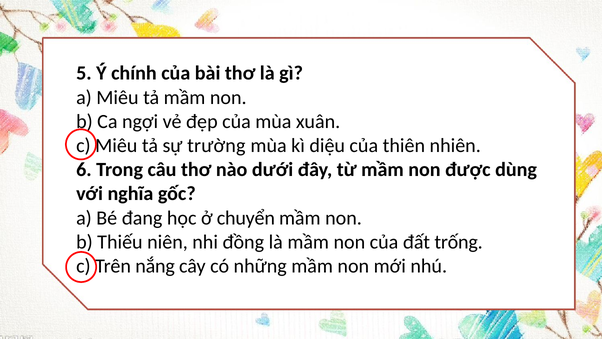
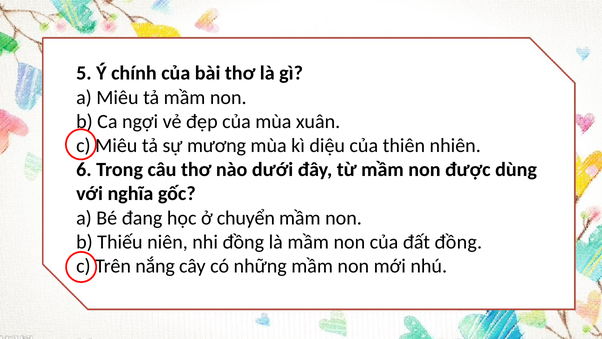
trường: trường -> mương
đất trống: trống -> đồng
